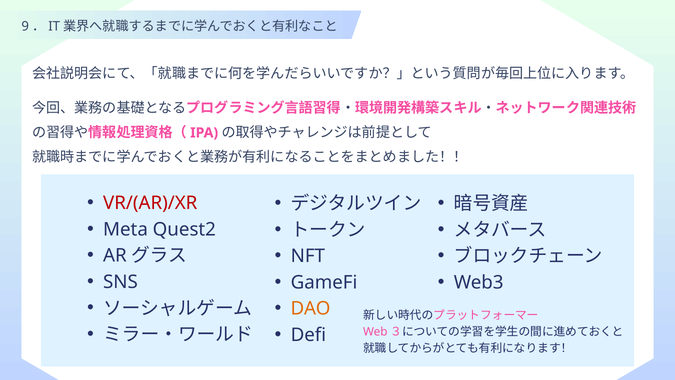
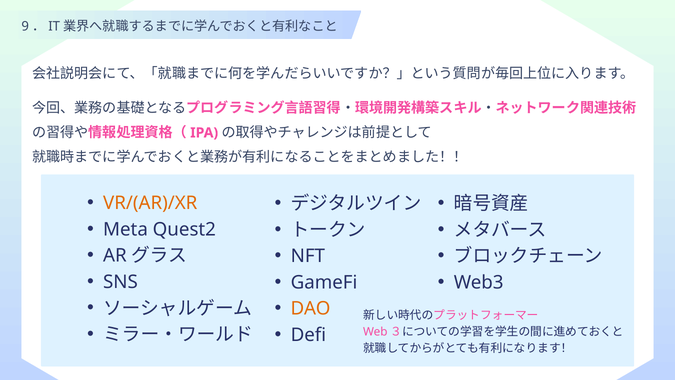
VR/(AR)/XR colour: red -> orange
